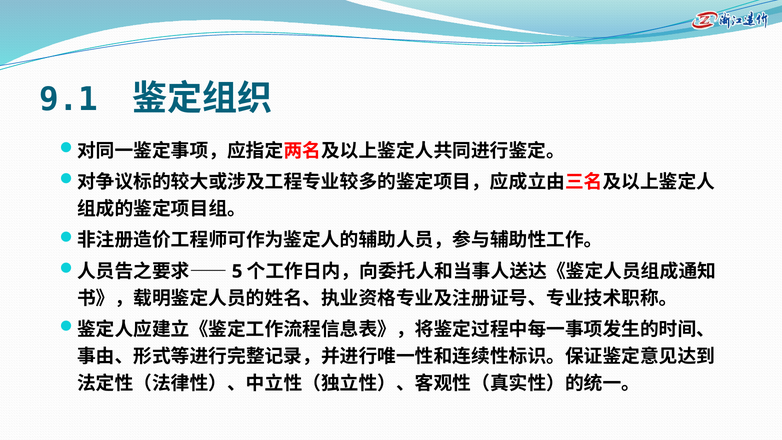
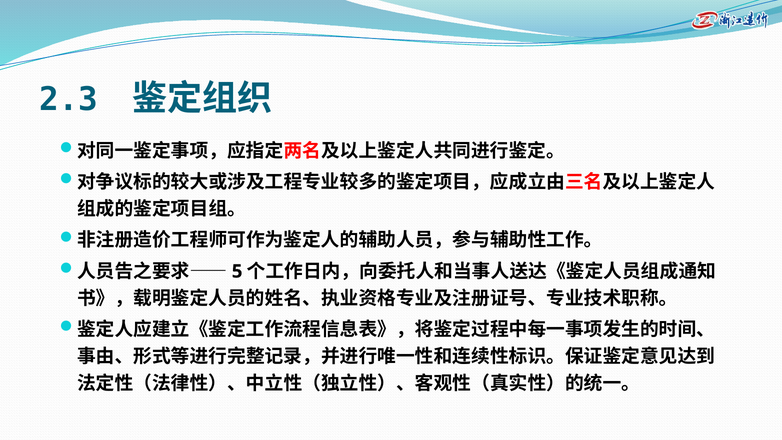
9.1: 9.1 -> 2.3
